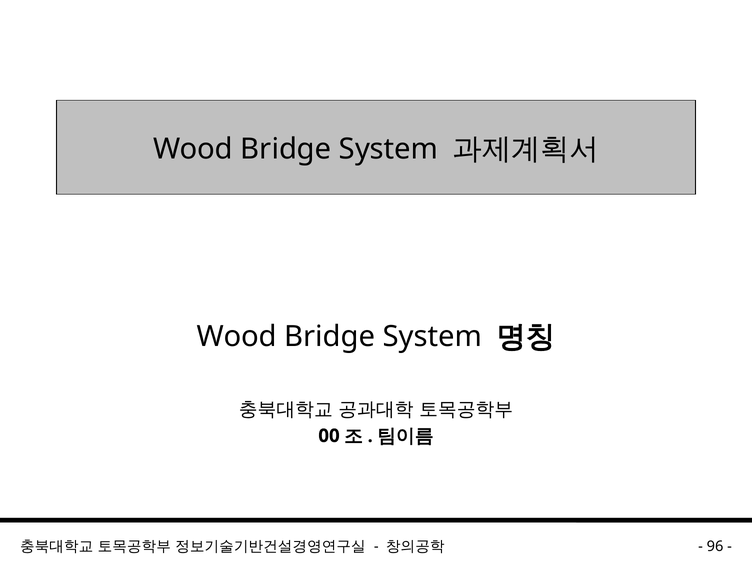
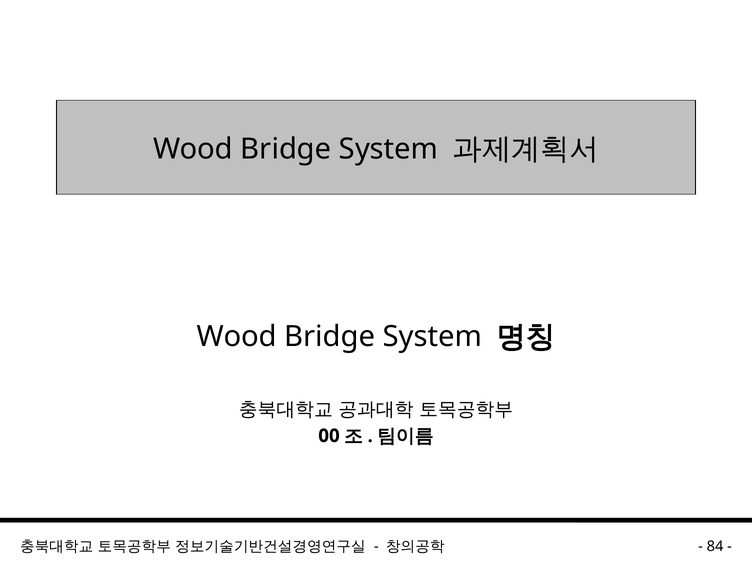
96: 96 -> 84
